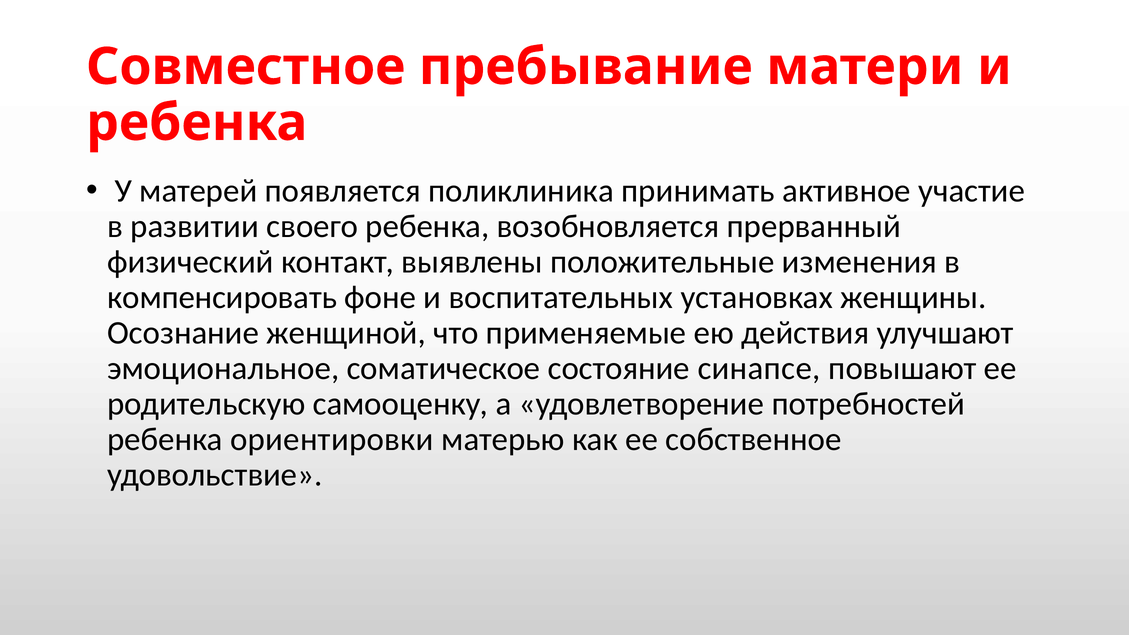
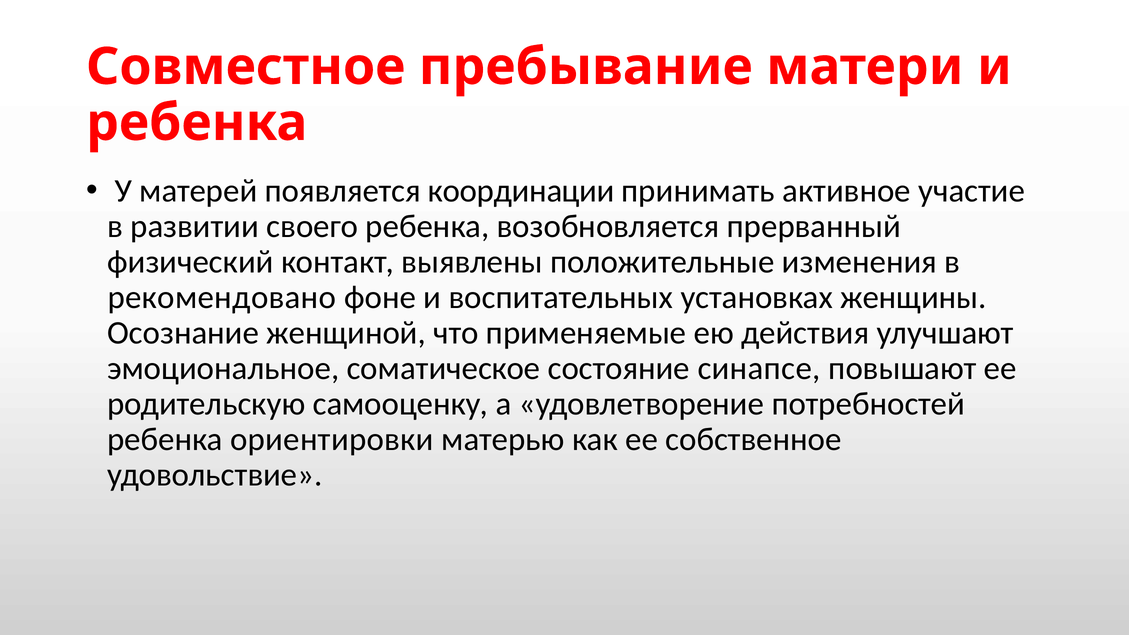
поликлиника: поликлиника -> координации
компенсировать: компенсировать -> рекомендовано
